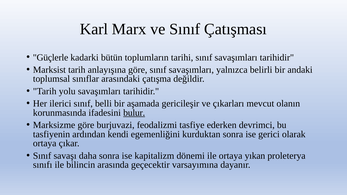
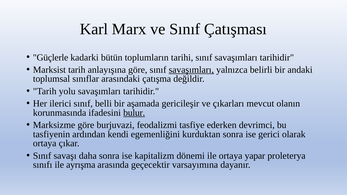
savaşımları at (191, 70) underline: none -> present
yıkan: yıkan -> yapar
bilincin: bilincin -> ayrışma
